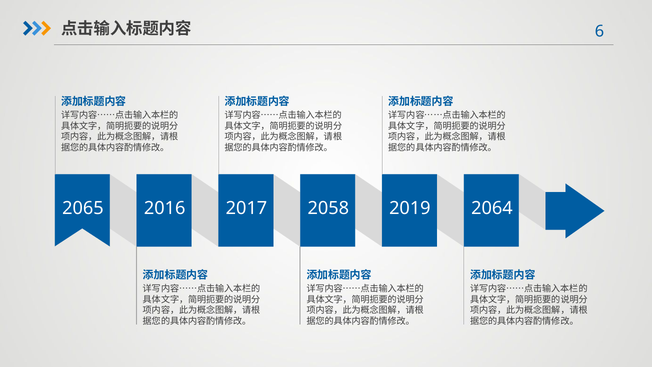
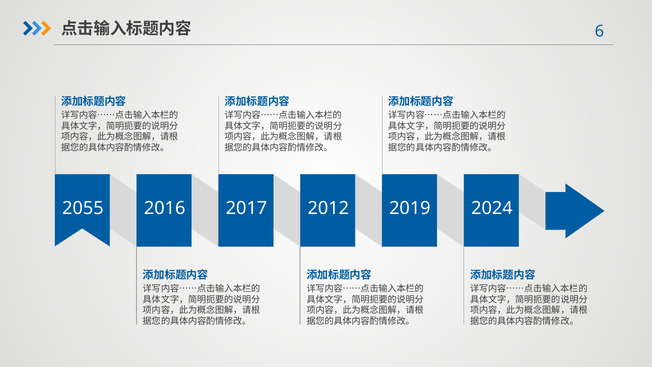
2065: 2065 -> 2055
2058: 2058 -> 2012
2064: 2064 -> 2024
